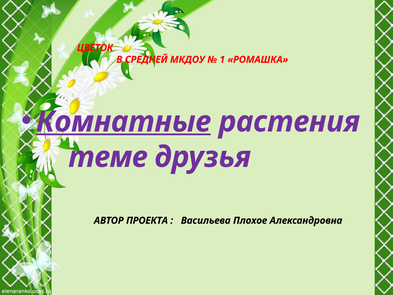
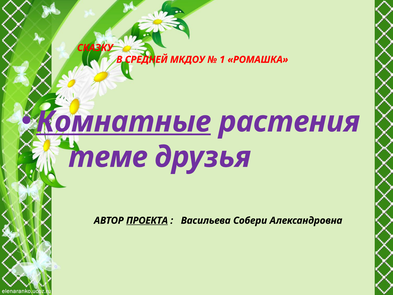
ЦВЕТОК: ЦВЕТОК -> СКАЗКУ
ПРОЕКТА underline: none -> present
Плохое: Плохое -> Собери
